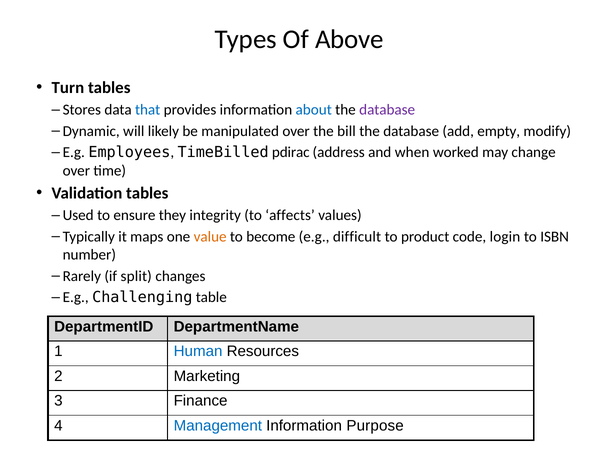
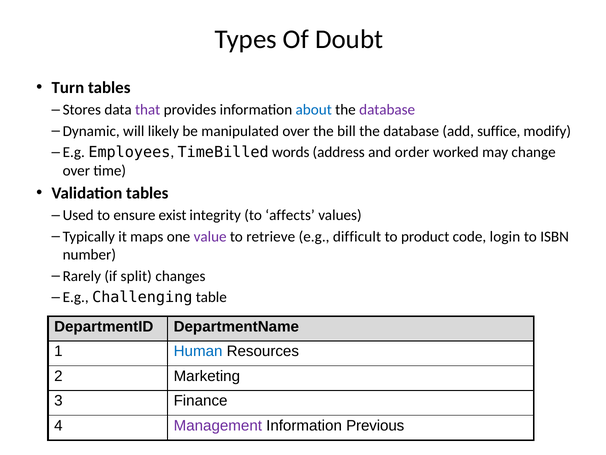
Above: Above -> Doubt
that colour: blue -> purple
empty: empty -> suffice
pdirac: pdirac -> words
when: when -> order
they: they -> exist
value colour: orange -> purple
become: become -> retrieve
Management colour: blue -> purple
Purpose: Purpose -> Previous
